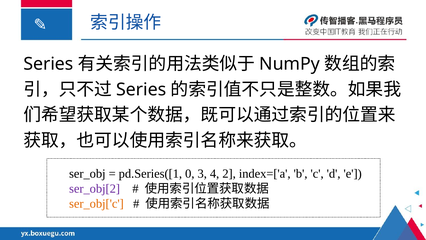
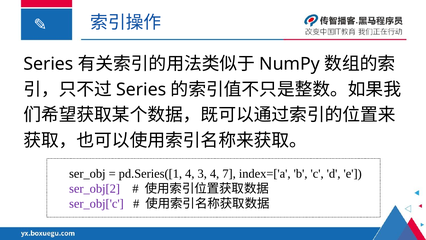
pd.Series([1 0: 0 -> 4
2: 2 -> 7
ser_obj['c colour: orange -> purple
